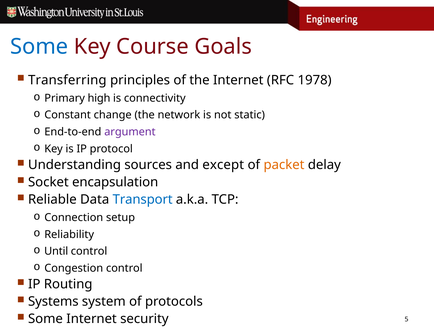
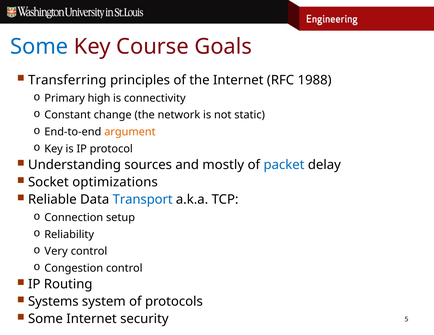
1978: 1978 -> 1988
argument colour: purple -> orange
except: except -> mostly
packet colour: orange -> blue
encapsulation: encapsulation -> optimizations
Until: Until -> Very
